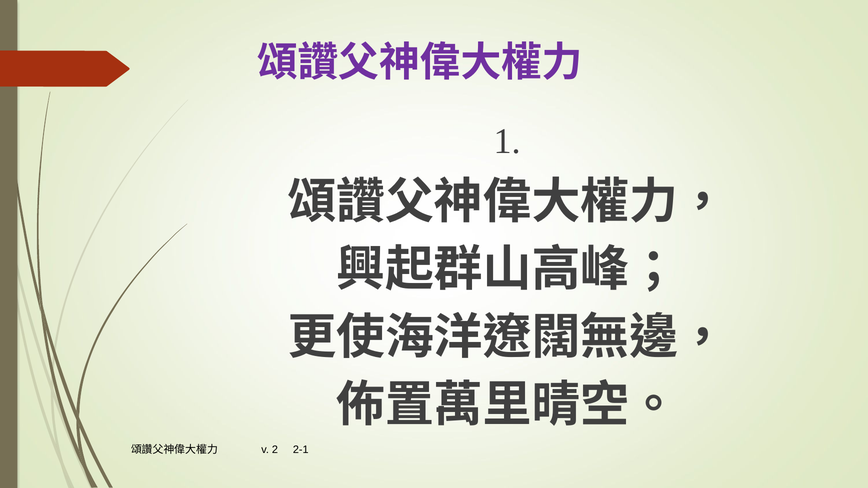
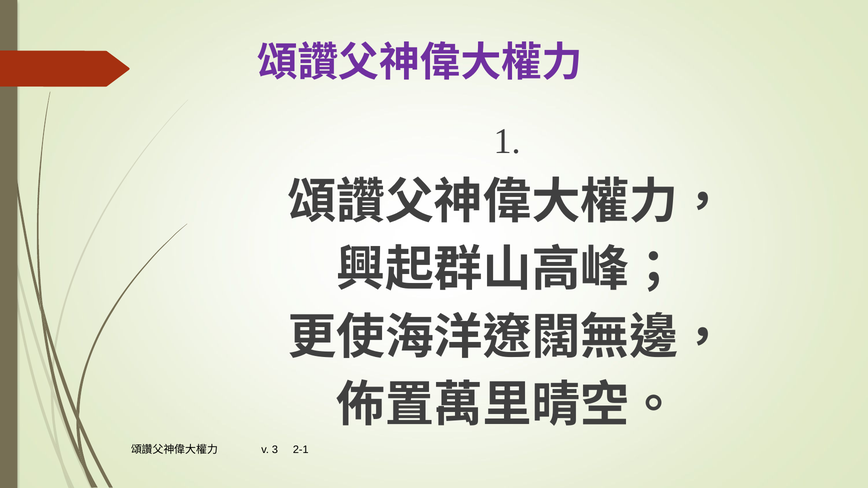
2: 2 -> 3
